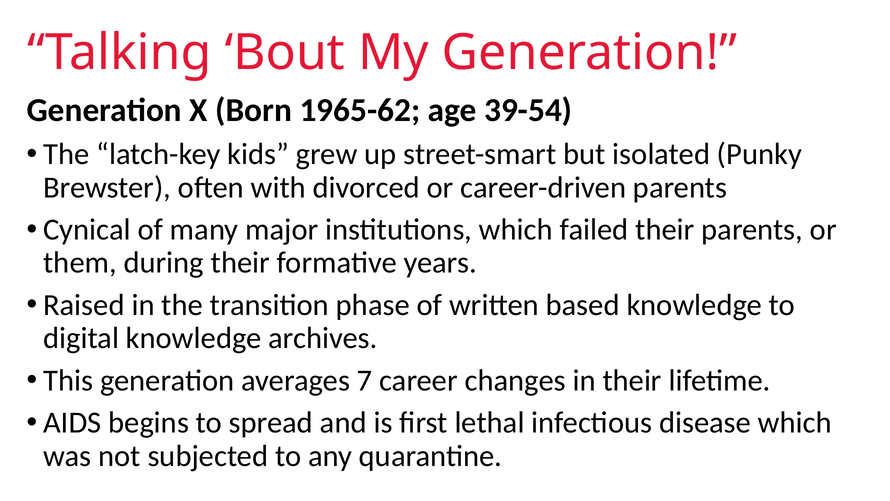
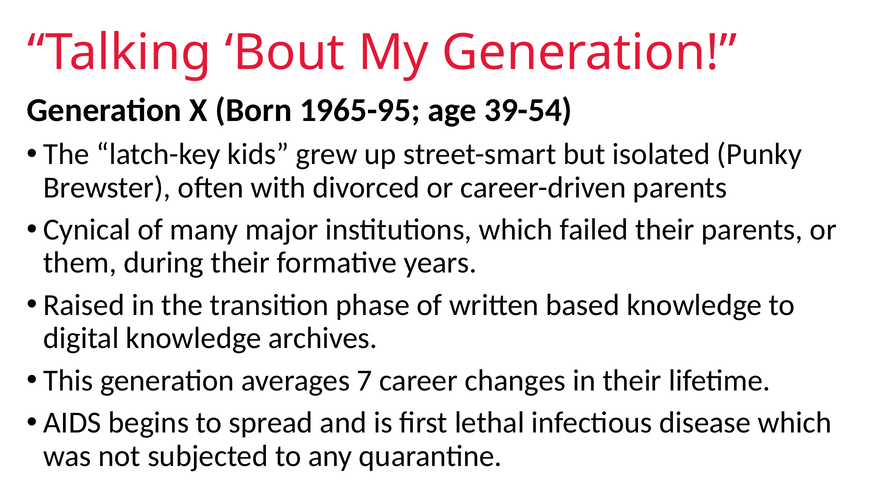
1965-62: 1965-62 -> 1965-95
